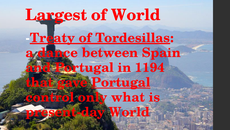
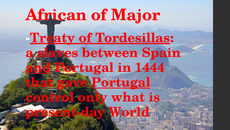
Largest: Largest -> African
of World: World -> Major
dance: dance -> slaves
and underline: none -> present
1194: 1194 -> 1444
